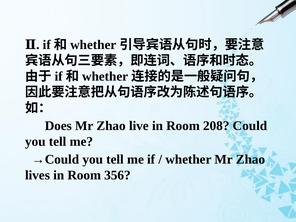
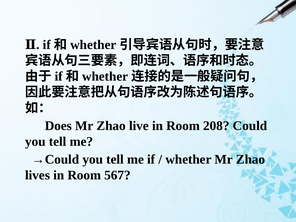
356: 356 -> 567
